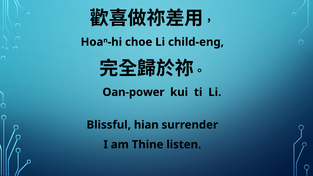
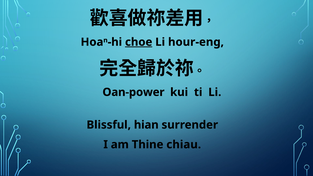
choe underline: none -> present
child-eng: child-eng -> hour-eng
listen: listen -> chiau
